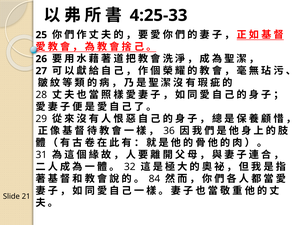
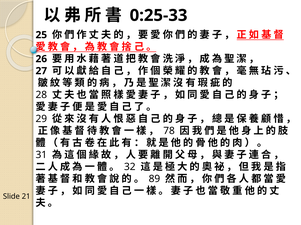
4:25-33: 4:25-33 -> 0:25-33
36: 36 -> 78
84: 84 -> 89
